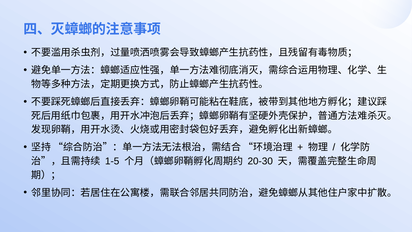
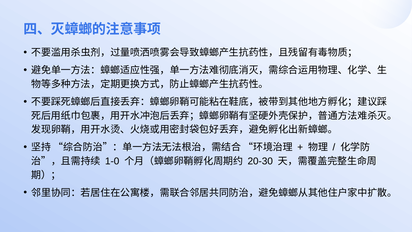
1-5: 1-5 -> 1-0
